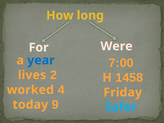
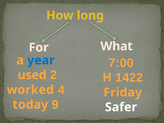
Were: Were -> What
1458: 1458 -> 1422
lives: lives -> used
Safer colour: light blue -> white
